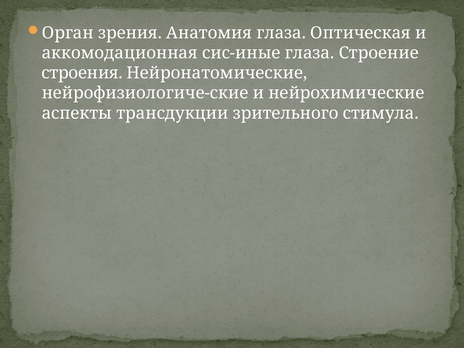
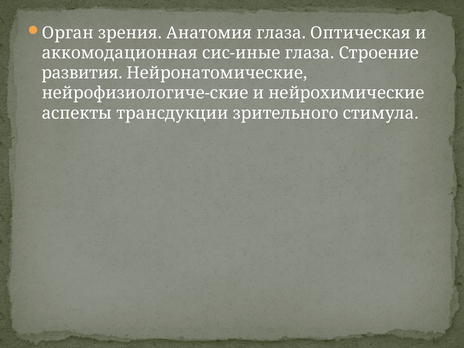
строения: строения -> развития
